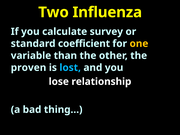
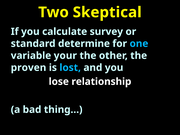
Influenza: Influenza -> Skeptical
coefficient: coefficient -> determine
one colour: yellow -> light blue
than: than -> your
